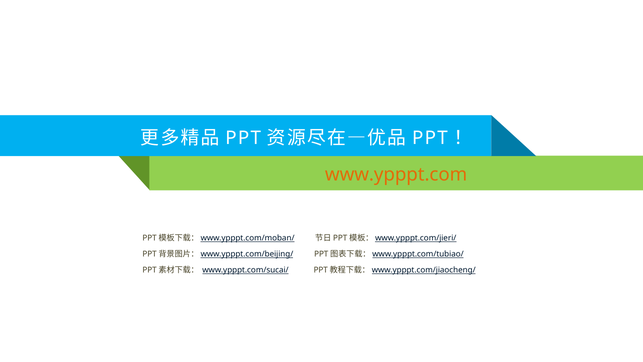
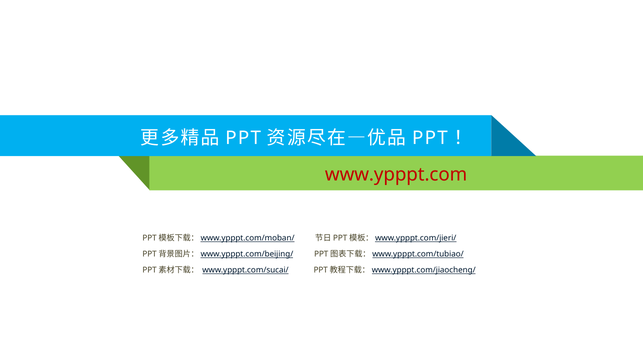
www.ypppt.com colour: orange -> red
